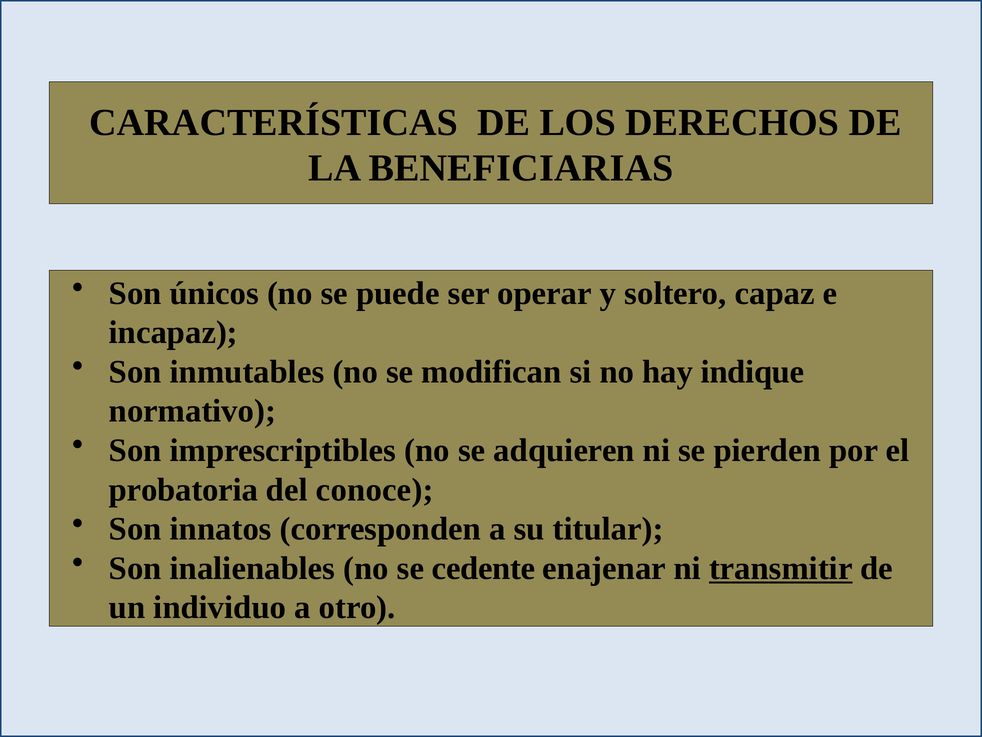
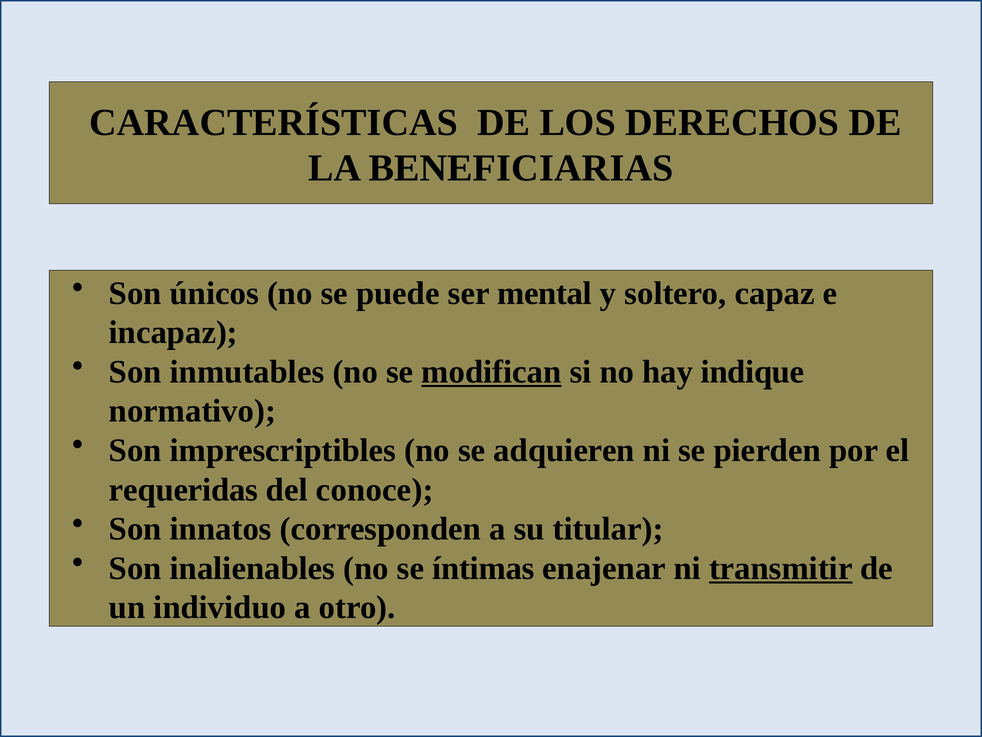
operar: operar -> mental
modifican underline: none -> present
probatoria: probatoria -> requeridas
cedente: cedente -> íntimas
